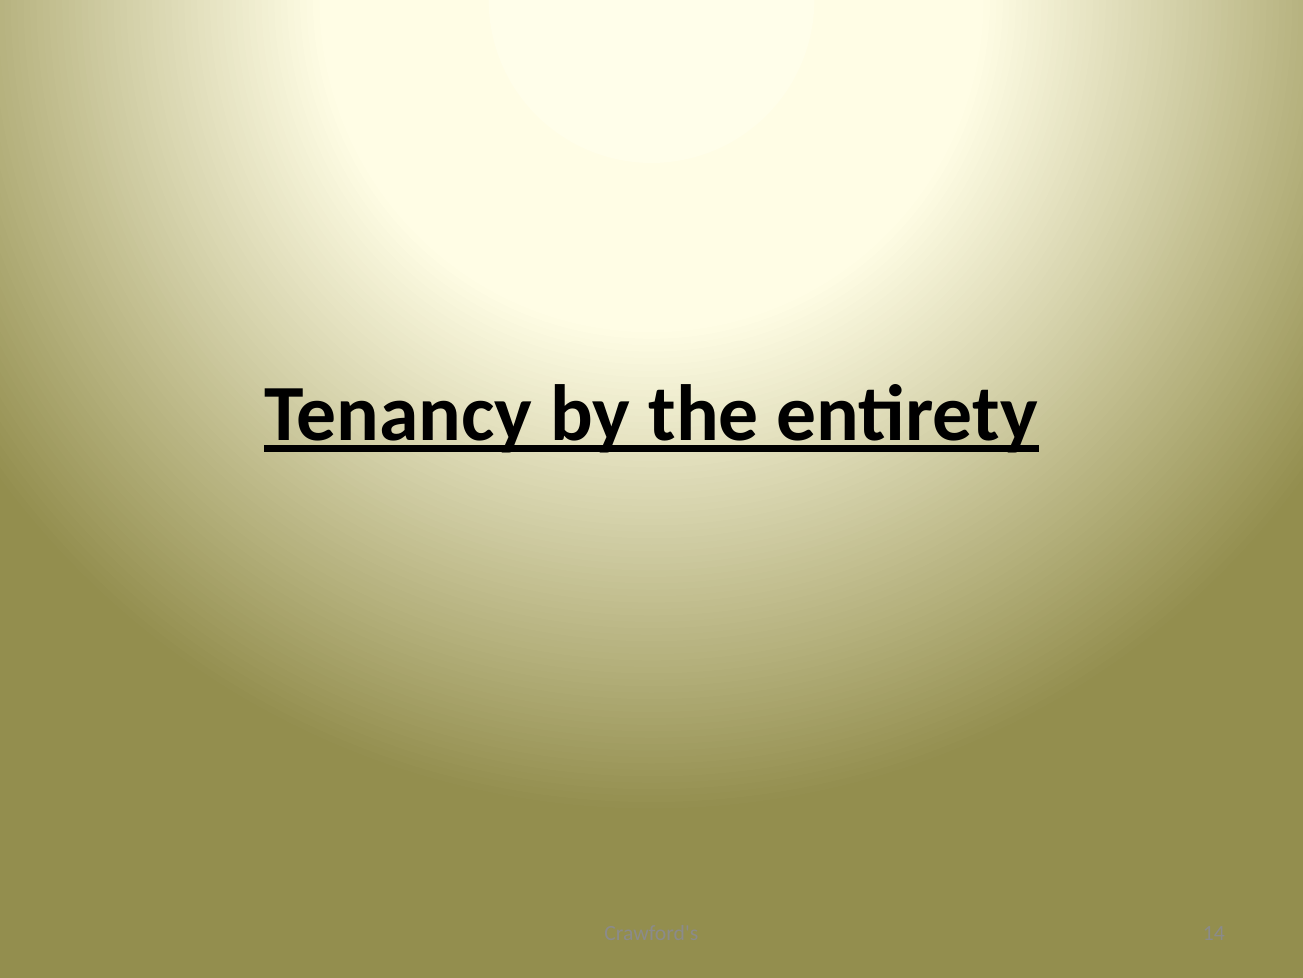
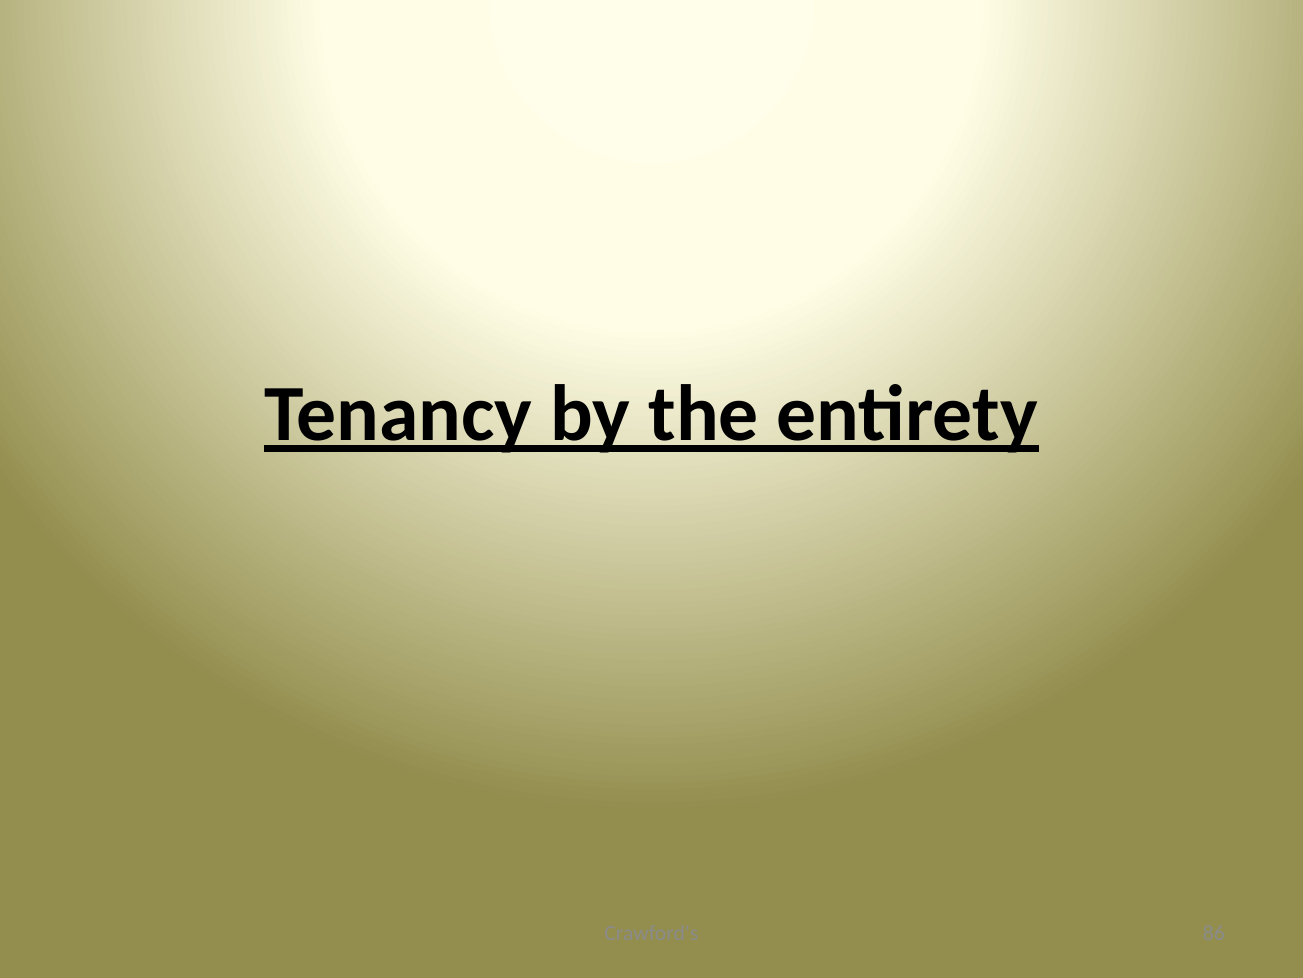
14: 14 -> 86
